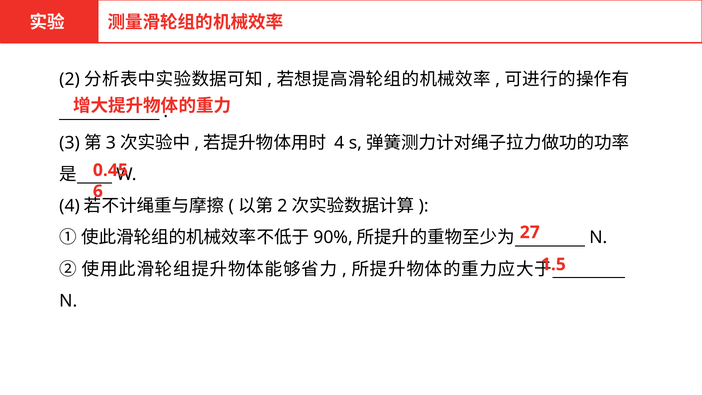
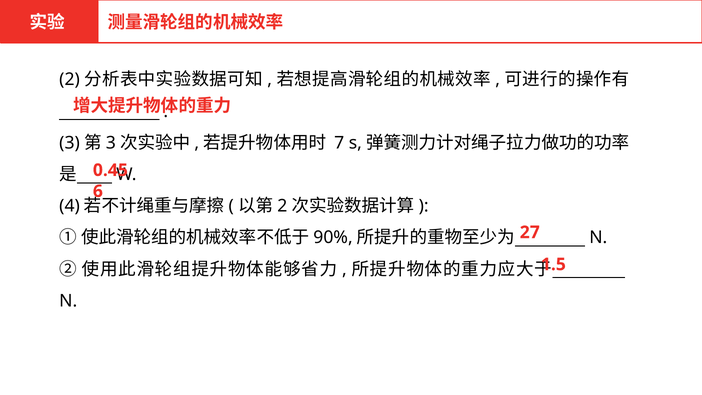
4 at (339, 143): 4 -> 7
